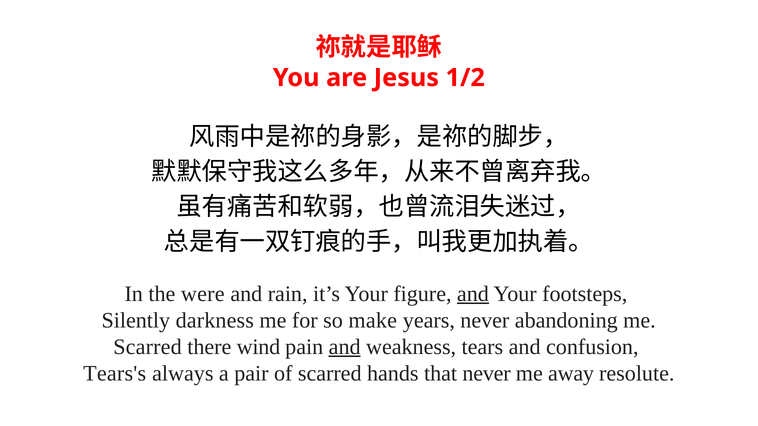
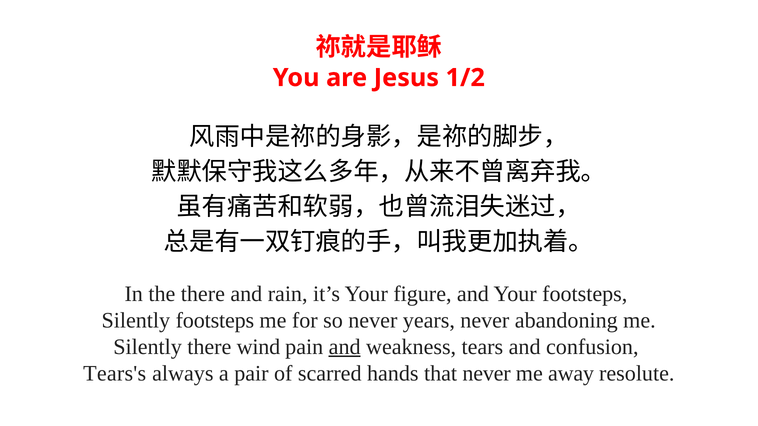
the were: were -> there
and at (473, 294) underline: present -> none
Silently darkness: darkness -> footsteps
so make: make -> never
Scarred at (147, 347): Scarred -> Silently
